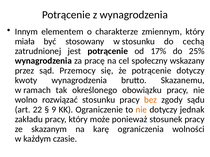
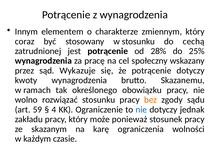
miała: miała -> coraz
17%: 17% -> 28%
Przemocy: Przemocy -> Wykazuje
22: 22 -> 59
9: 9 -> 4
nie at (141, 110) colour: orange -> blue
